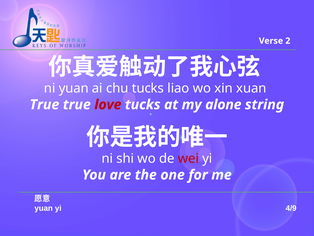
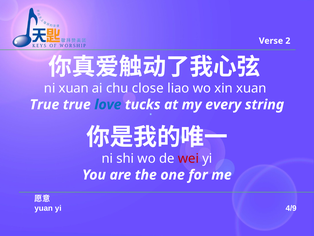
ni yuan: yuan -> xuan
chu tucks: tucks -> close
love colour: red -> blue
alone: alone -> every
